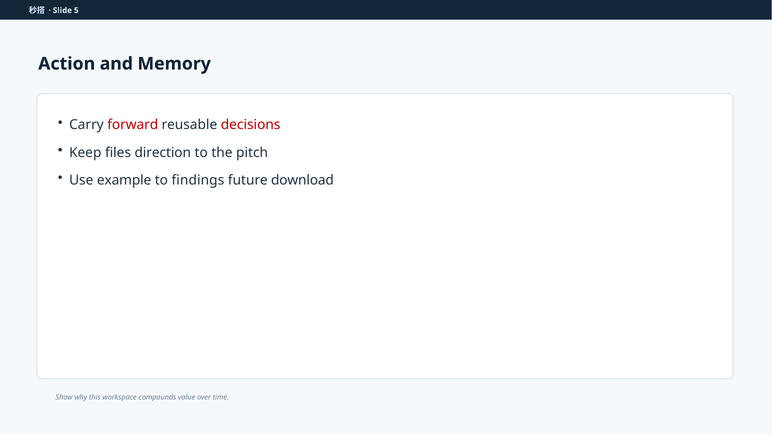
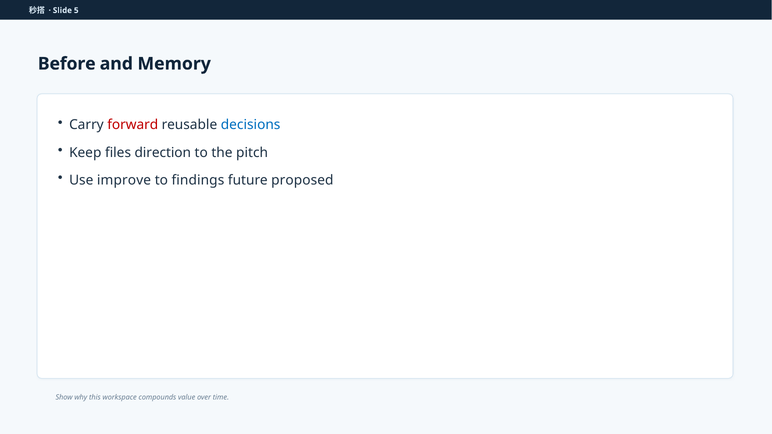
Action: Action -> Before
decisions colour: red -> blue
example: example -> improve
download: download -> proposed
